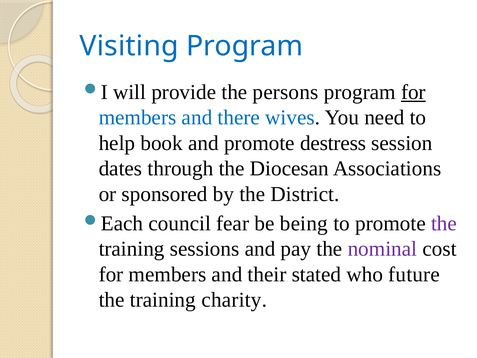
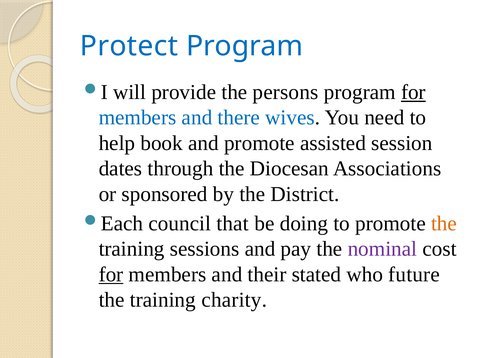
Visiting: Visiting -> Protect
destress: destress -> assisted
fear: fear -> that
being: being -> doing
the at (444, 223) colour: purple -> orange
for at (111, 274) underline: none -> present
